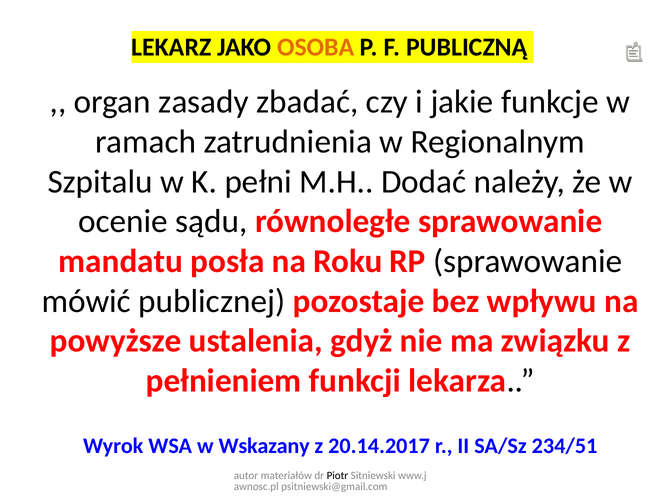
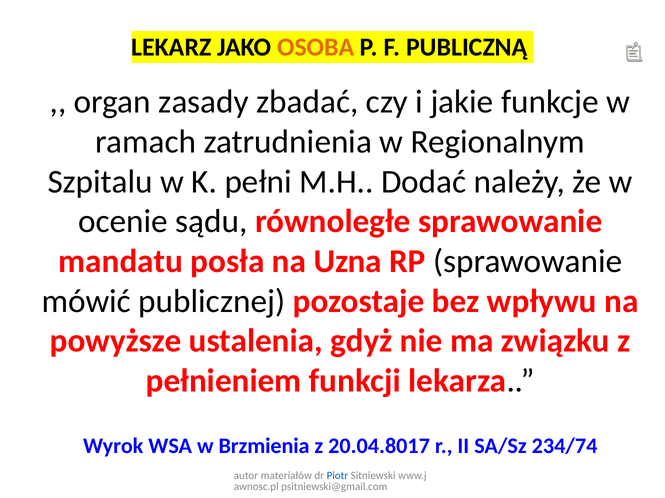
Roku: Roku -> Uzna
Wskazany: Wskazany -> Brzmienia
20.14.2017: 20.14.2017 -> 20.04.8017
234/51: 234/51 -> 234/74
Piotr colour: black -> blue
